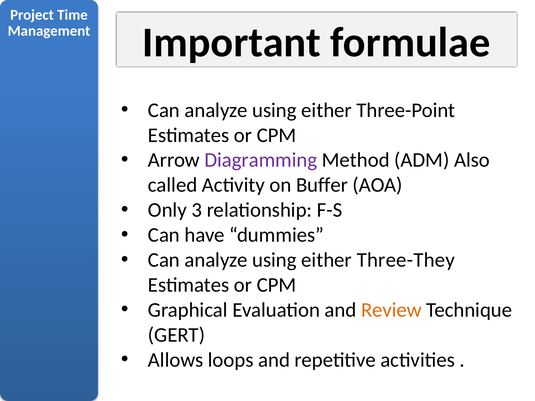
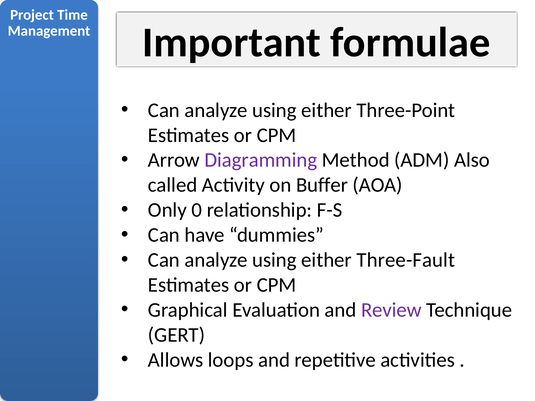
3: 3 -> 0
Three-They: Three-They -> Three-Fault
Review colour: orange -> purple
